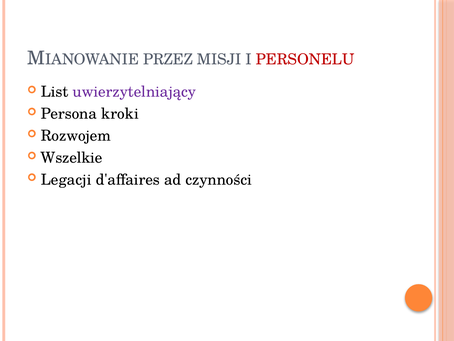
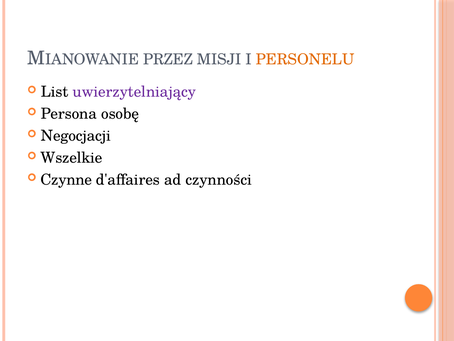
PERSONELU colour: red -> orange
kroki: kroki -> osobę
Rozwojem: Rozwojem -> Negocjacji
Legacji: Legacji -> Czynne
